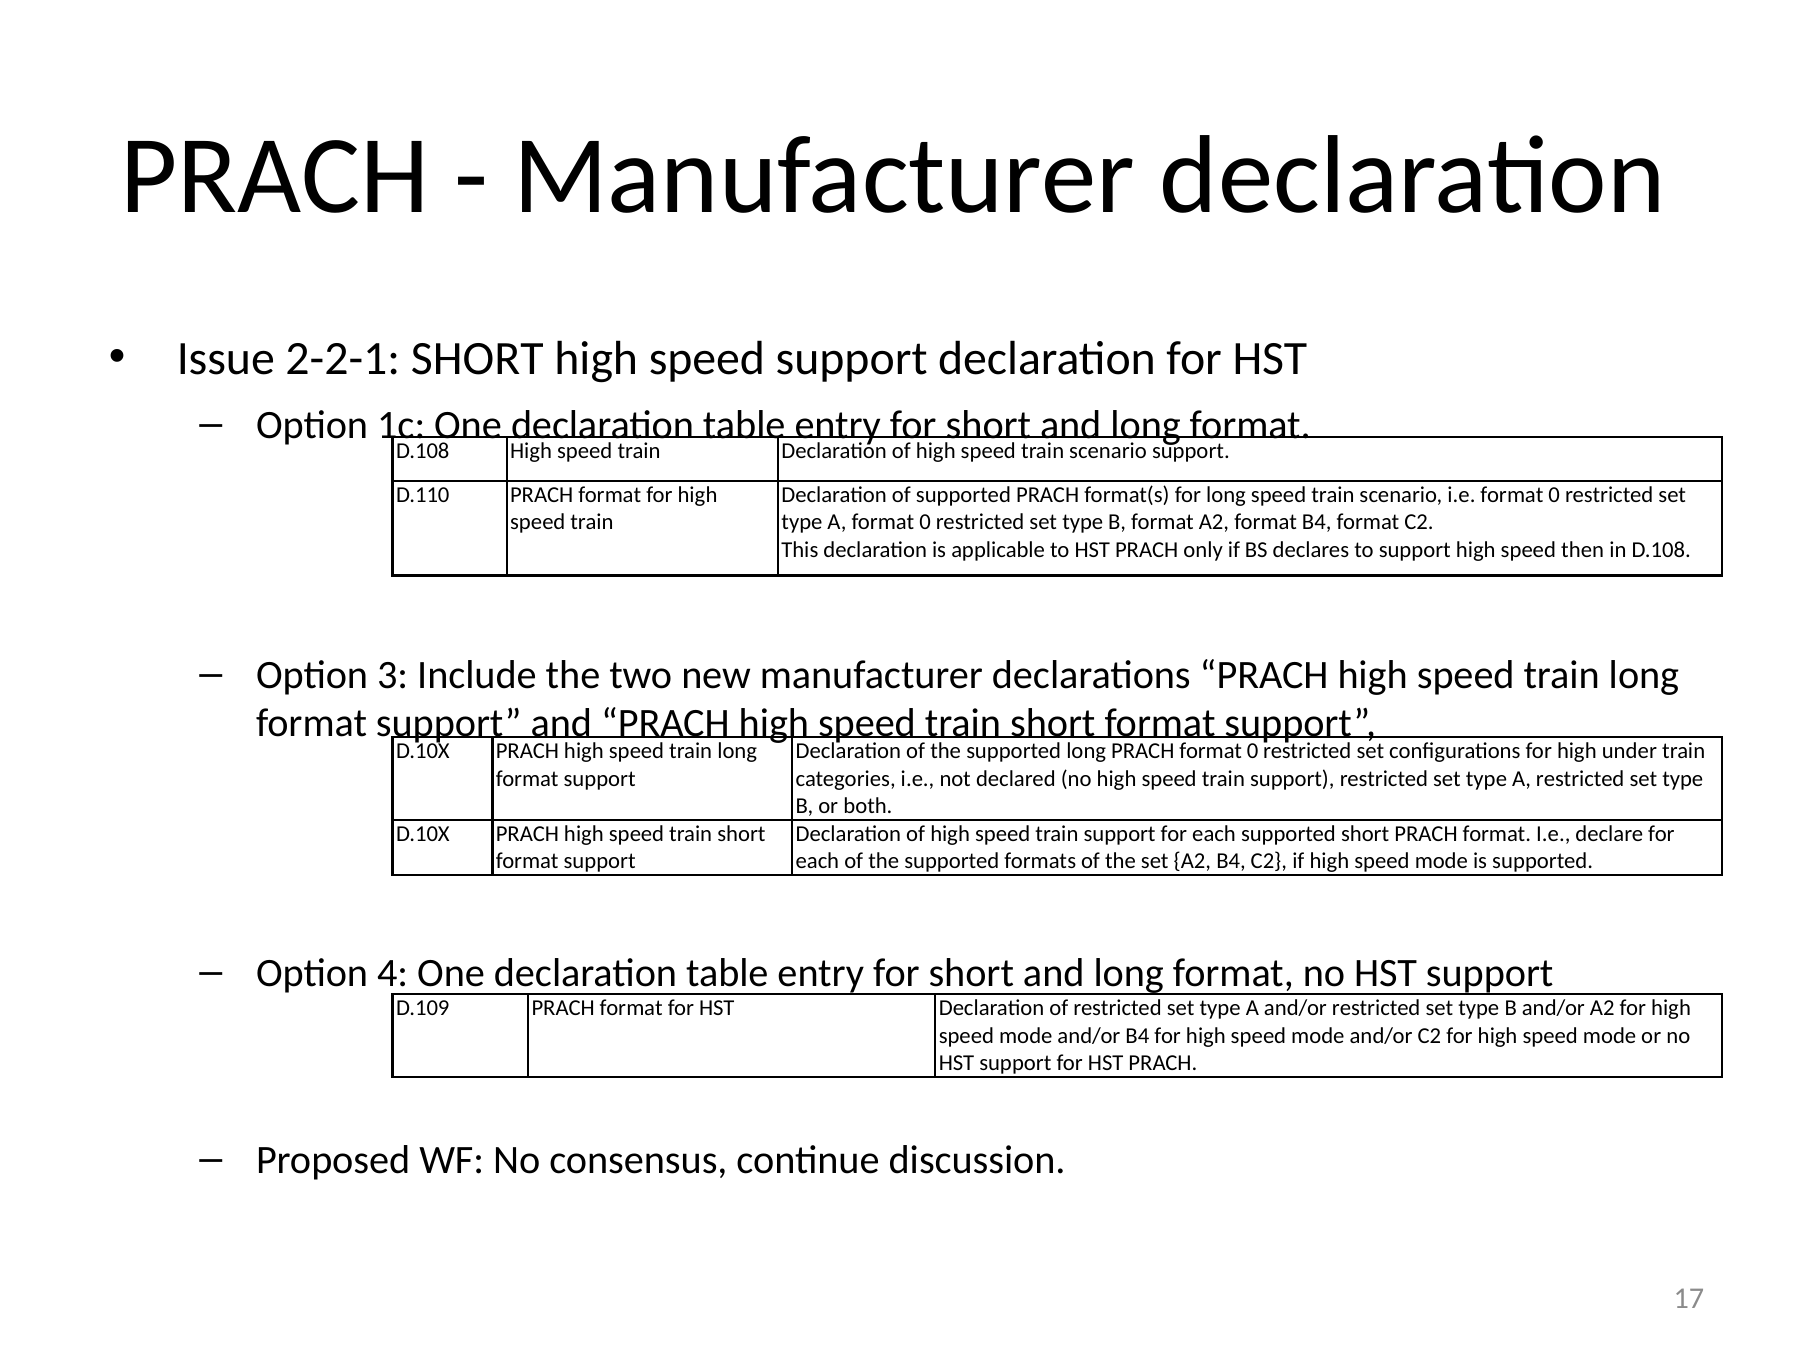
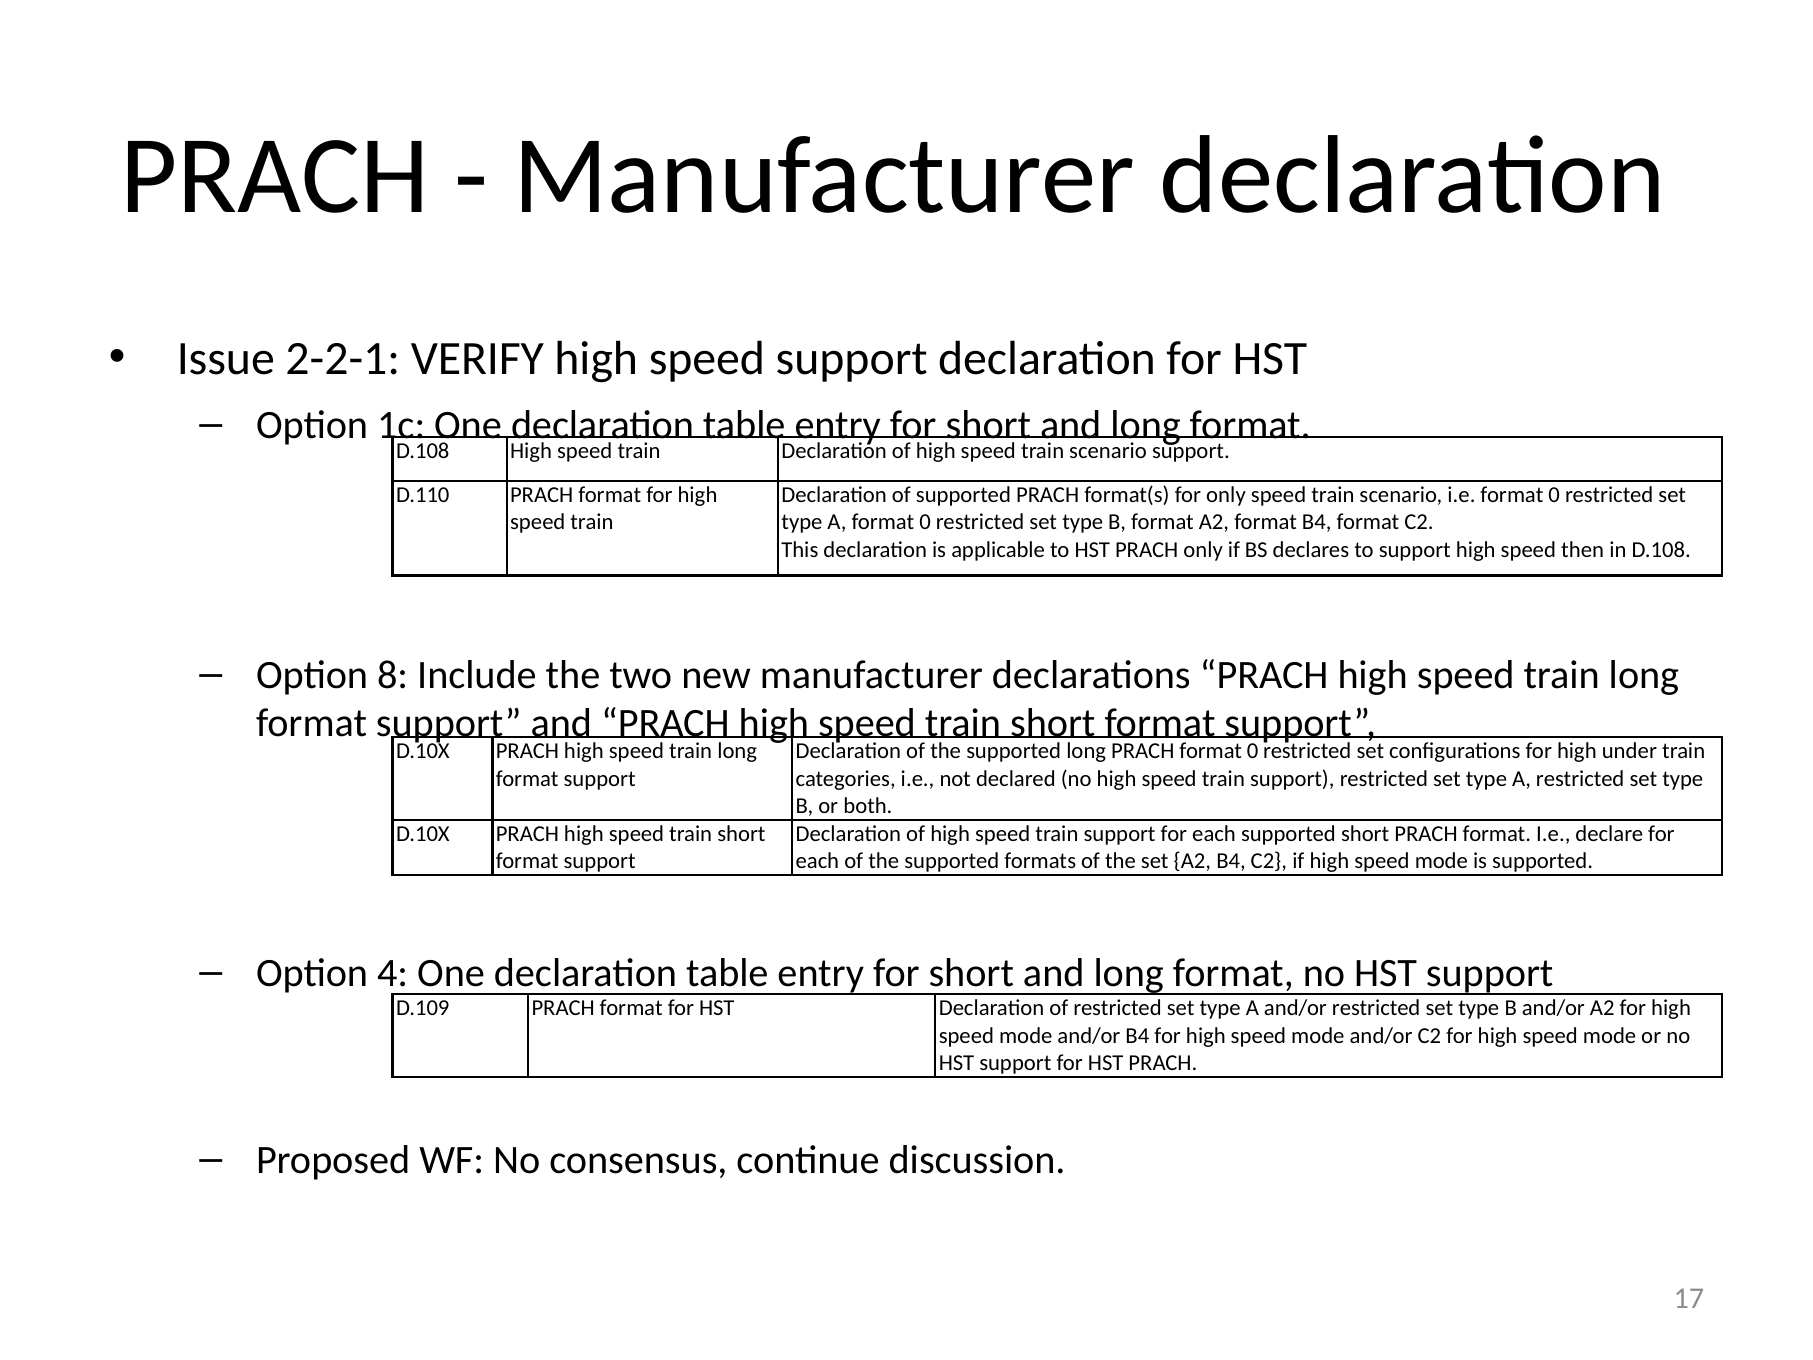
2-2-1 SHORT: SHORT -> VERIFY
for long: long -> only
3: 3 -> 8
